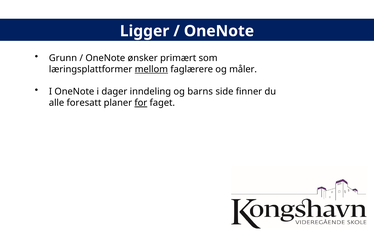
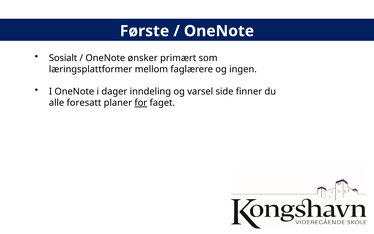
Ligger: Ligger -> Første
Grunn: Grunn -> Sosialt
mellom underline: present -> none
måler: måler -> ingen
barns: barns -> varsel
